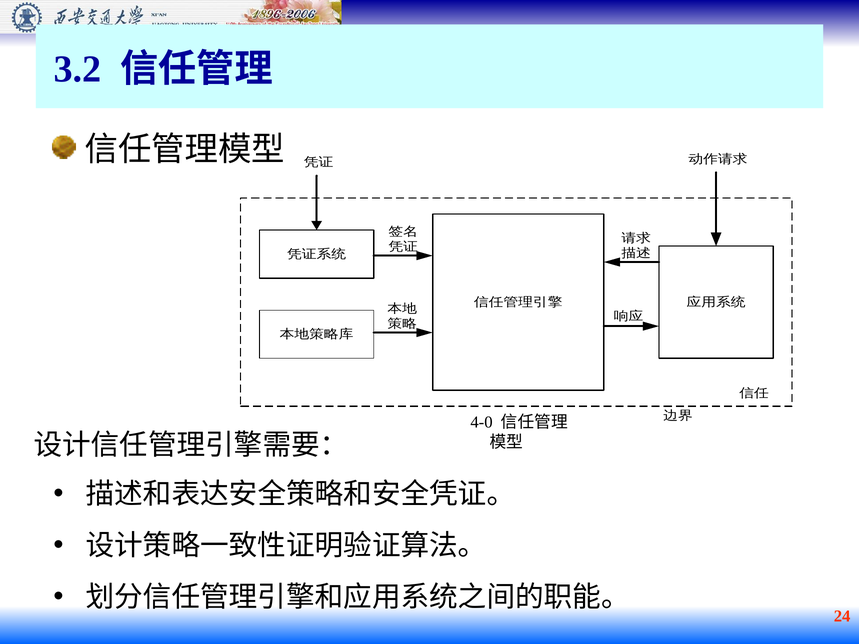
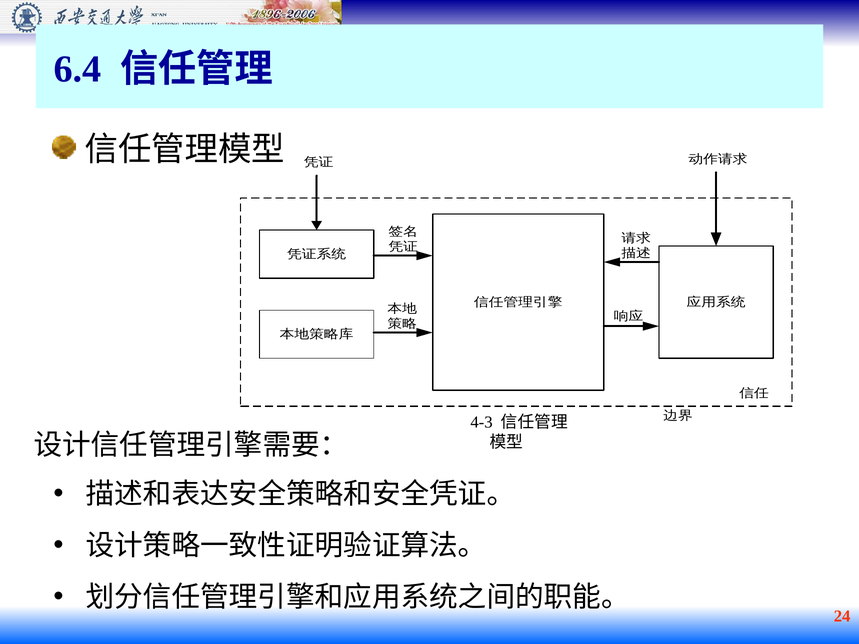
3.2: 3.2 -> 6.4
4-0: 4-0 -> 4-3
